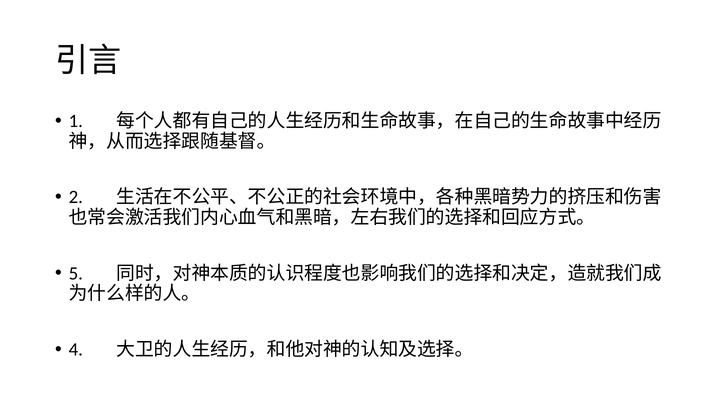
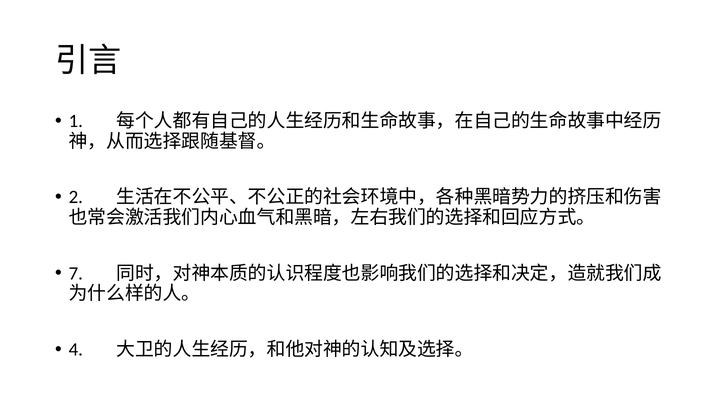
5: 5 -> 7
